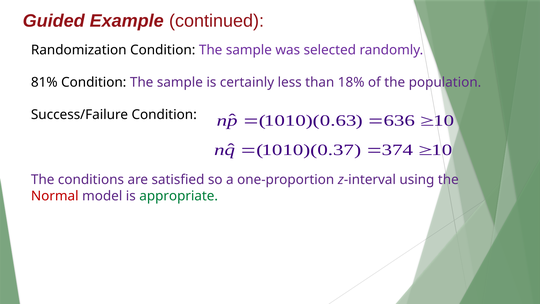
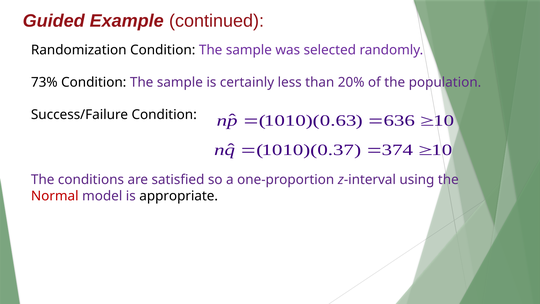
81%: 81% -> 73%
18%: 18% -> 20%
appropriate colour: green -> black
